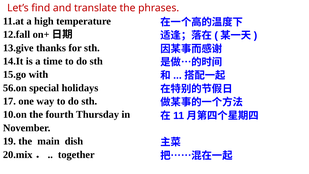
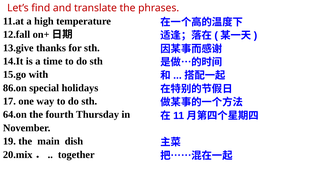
56.on: 56.on -> 86.on
10.on: 10.on -> 64.on
